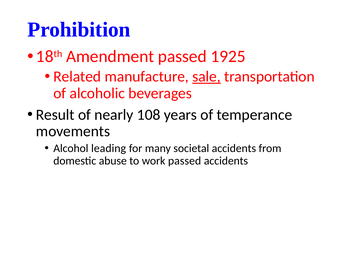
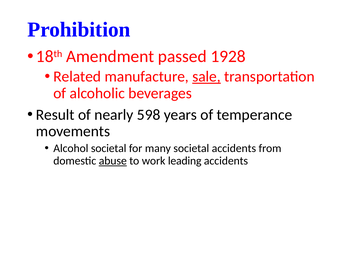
1925: 1925 -> 1928
108: 108 -> 598
Alcohol leading: leading -> societal
abuse underline: none -> present
work passed: passed -> leading
